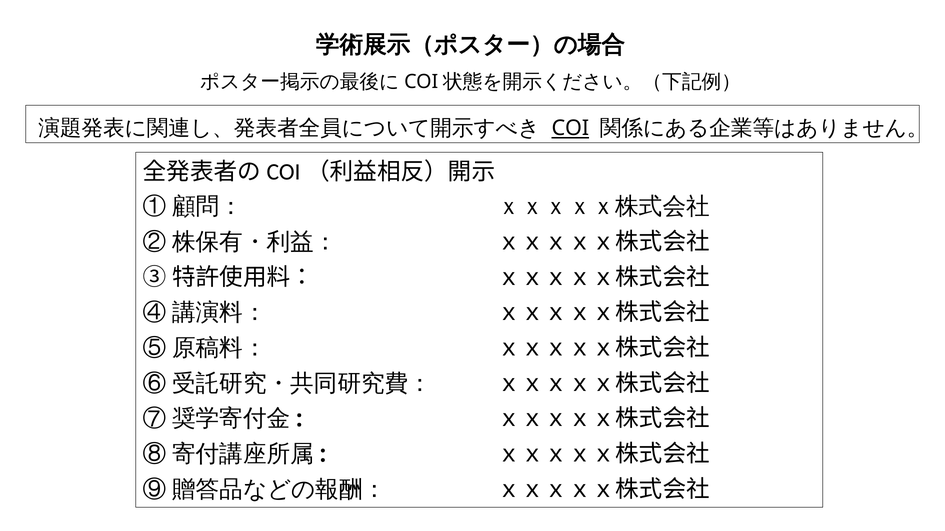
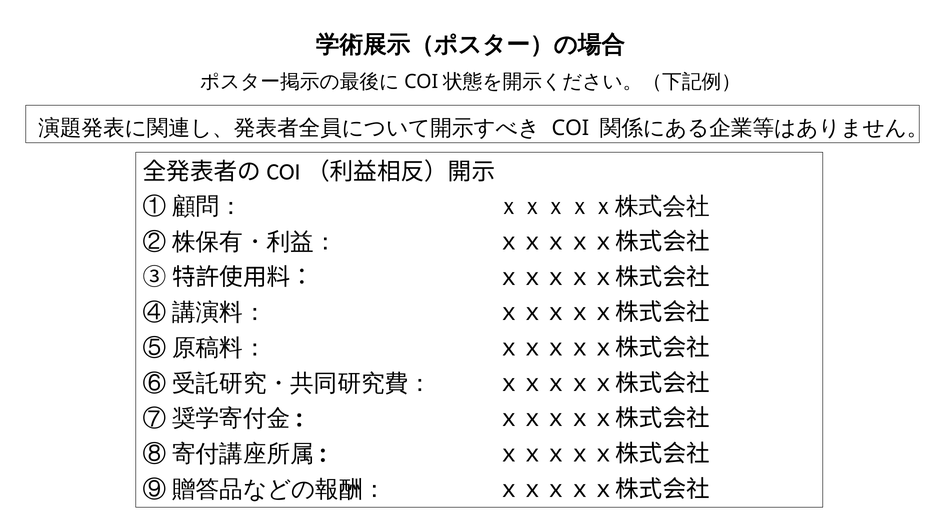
COI underline: present -> none
